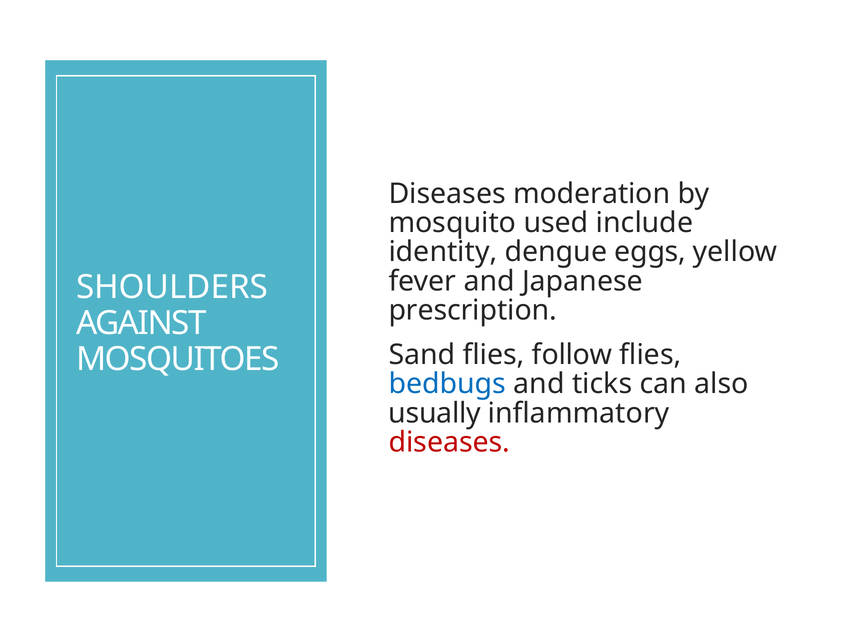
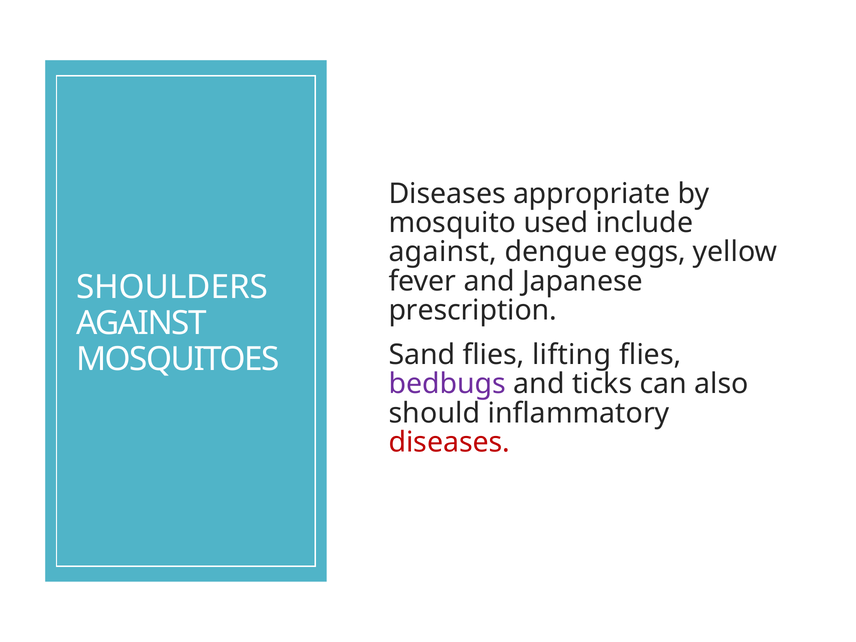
moderation: moderation -> appropriate
identity at (443, 252): identity -> against
follow: follow -> lifting
bedbugs colour: blue -> purple
usually: usually -> should
